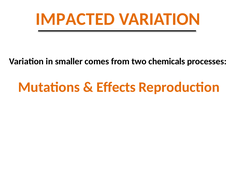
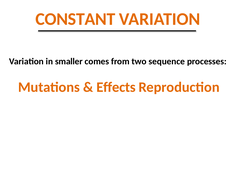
IMPACTED: IMPACTED -> CONSTANT
chemicals: chemicals -> sequence
